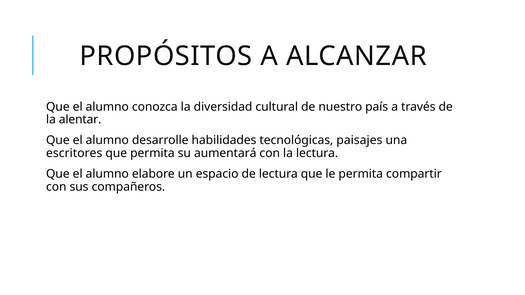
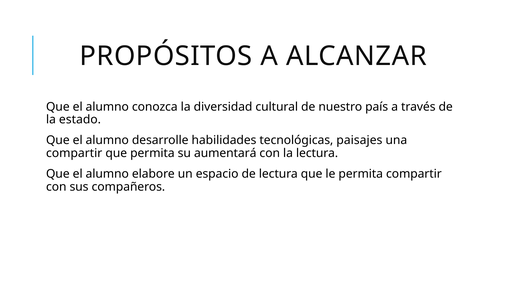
alentar: alentar -> estado
escritores at (74, 153): escritores -> compartir
